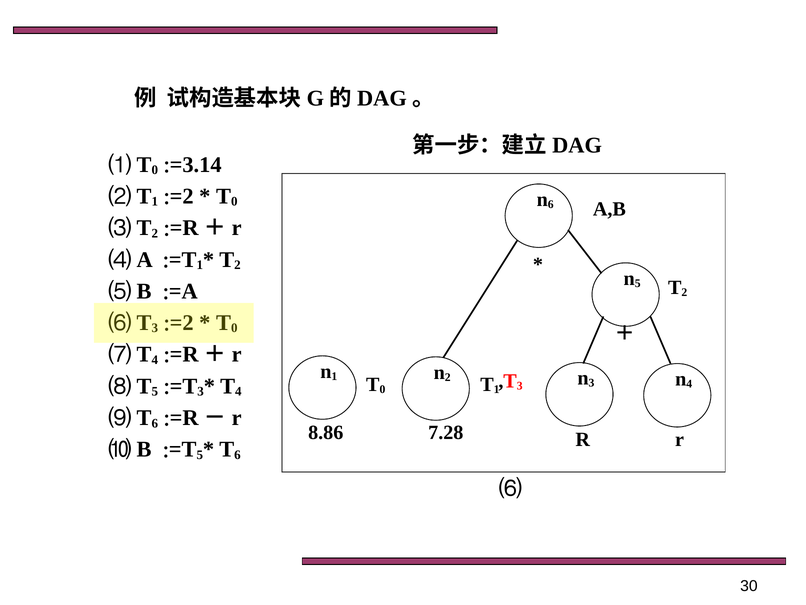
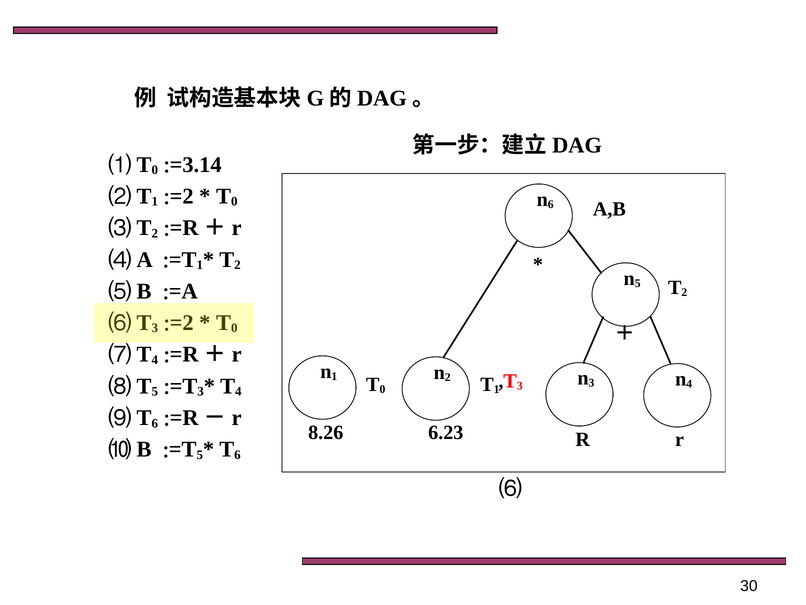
8.86: 8.86 -> 8.26
7.28: 7.28 -> 6.23
